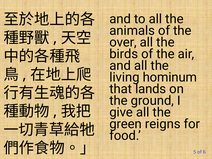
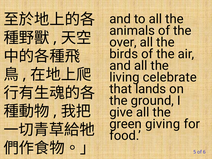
hominum: hominum -> celebrate
reigns: reigns -> giving
